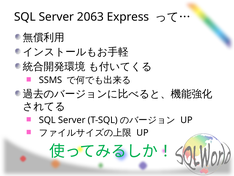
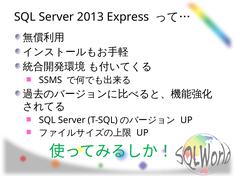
2063: 2063 -> 2013
